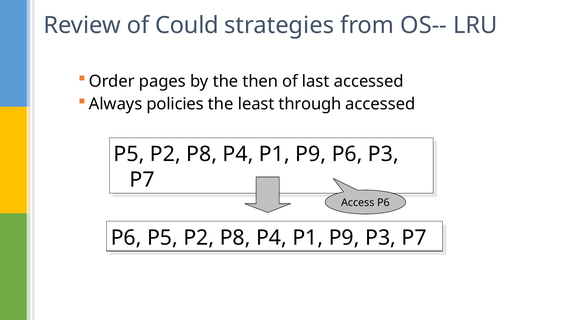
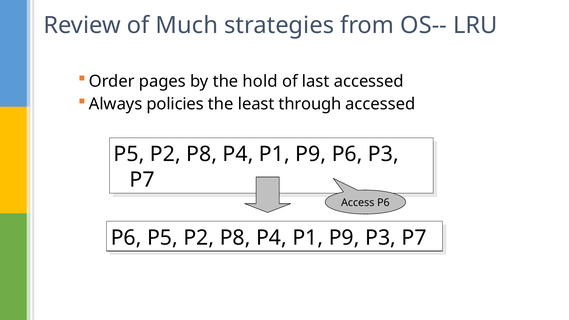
Could: Could -> Much
then: then -> hold
